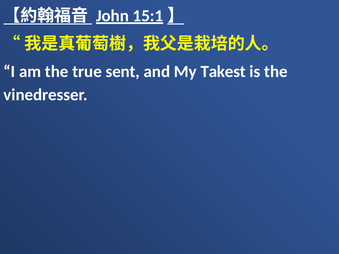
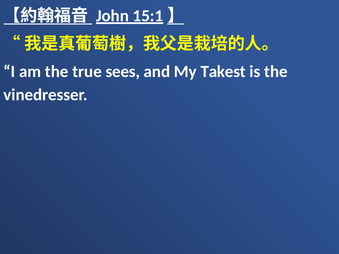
sent: sent -> sees
